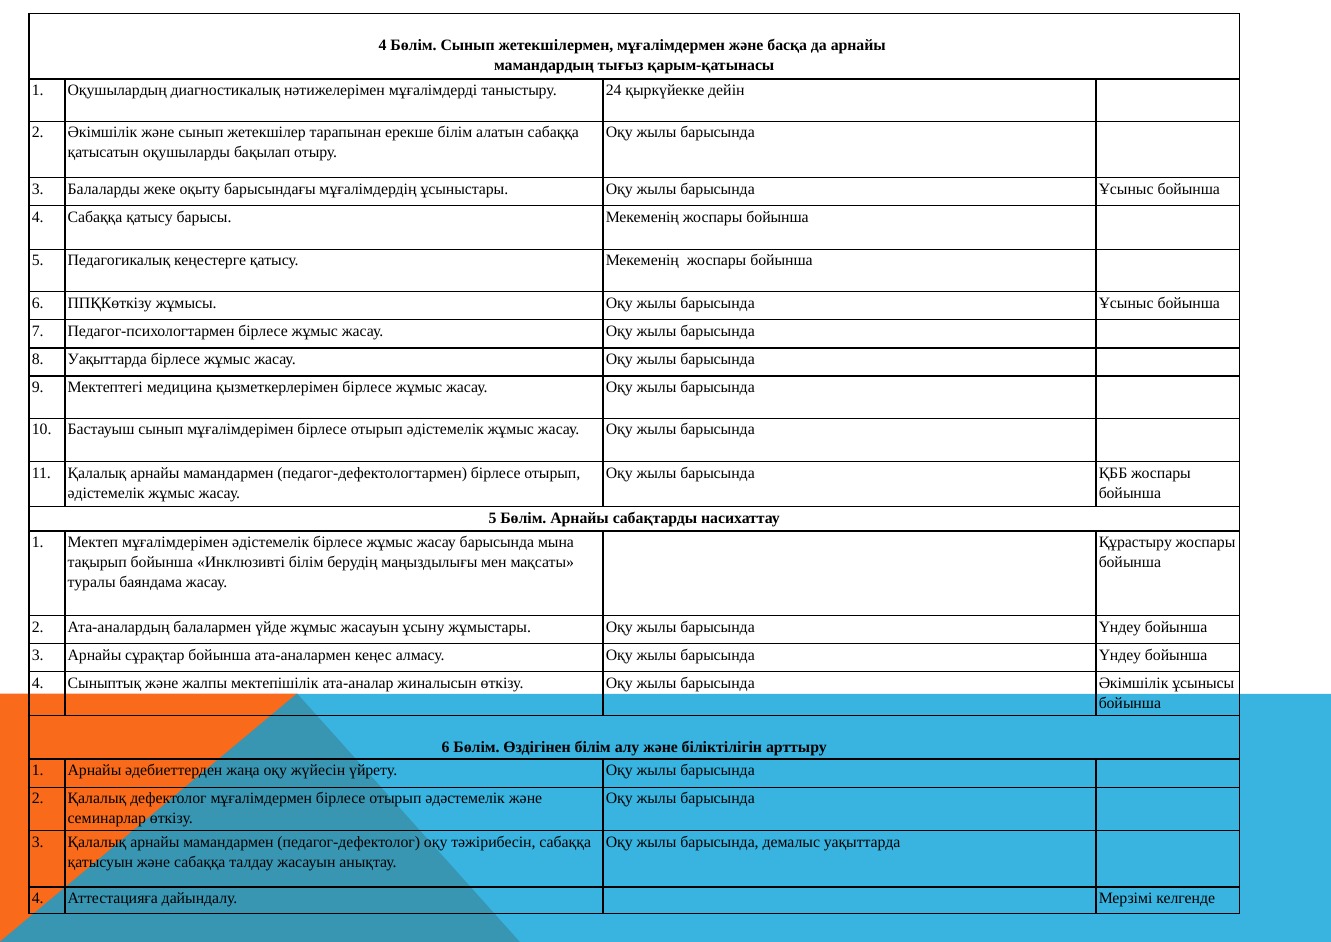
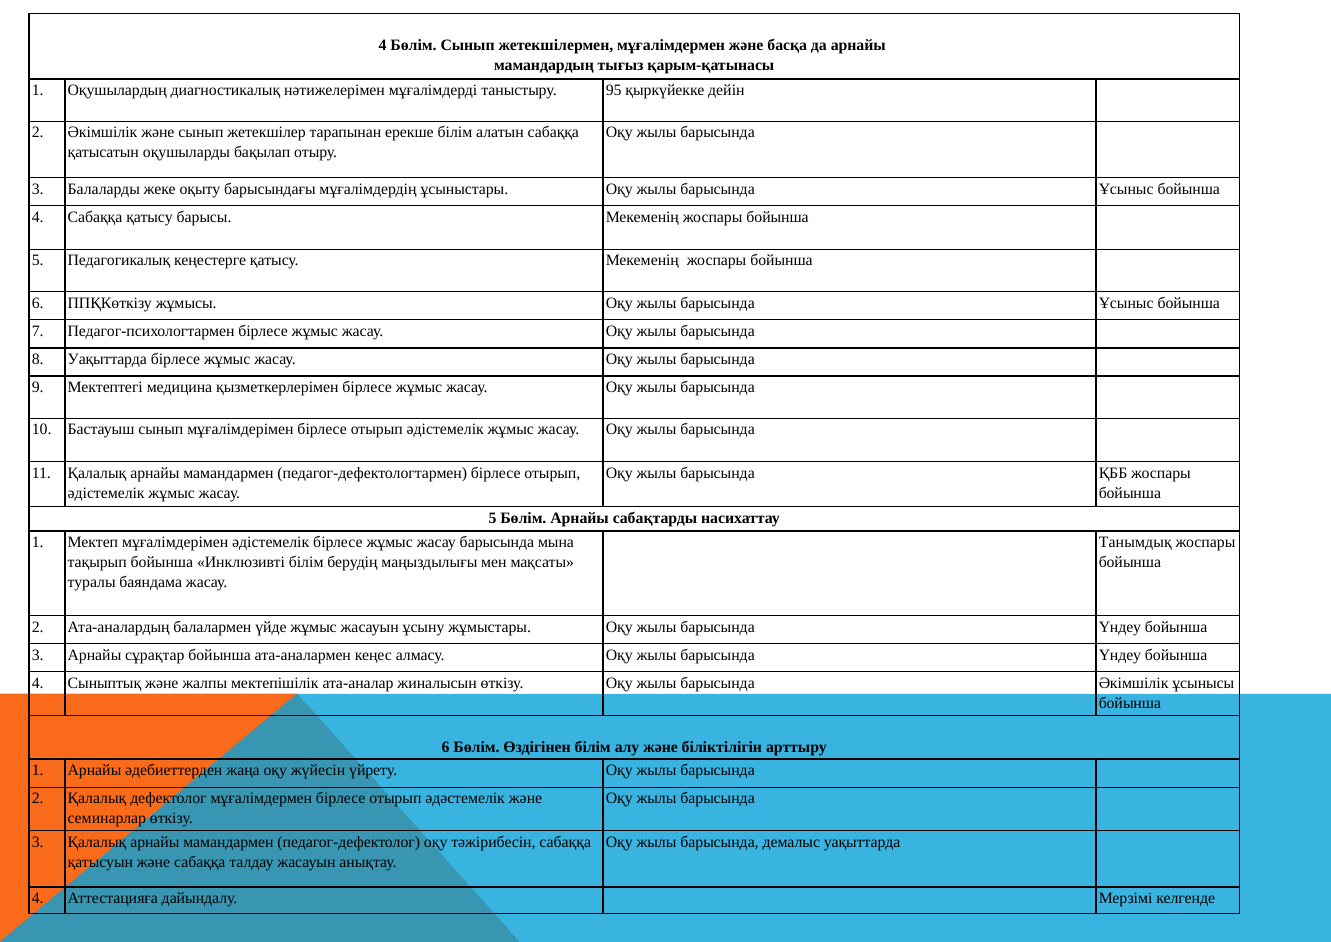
24: 24 -> 95
Құрастыру: Құрастыру -> Танымдық
